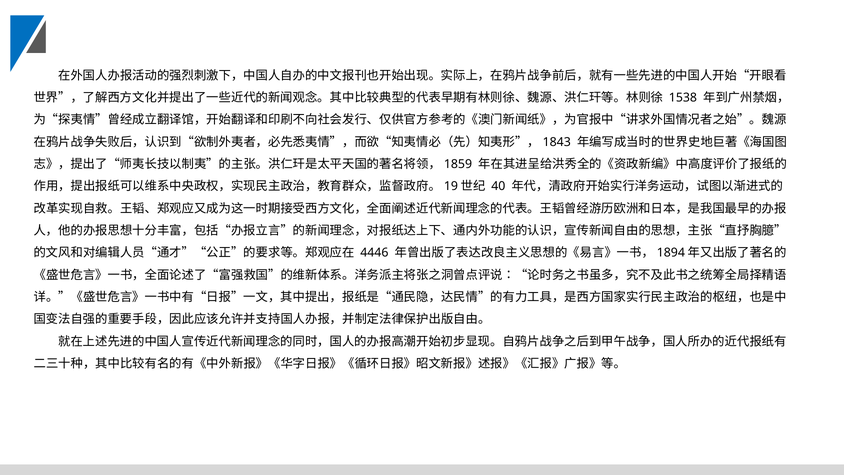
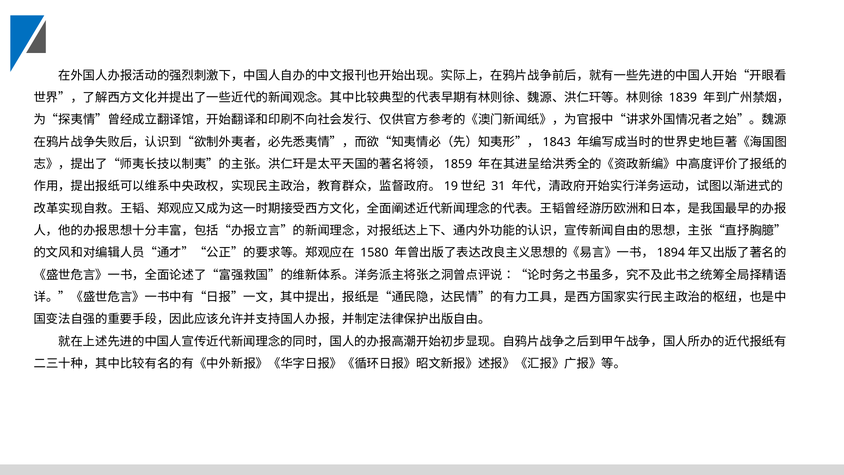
1538: 1538 -> 1839
40: 40 -> 31
4446: 4446 -> 1580
